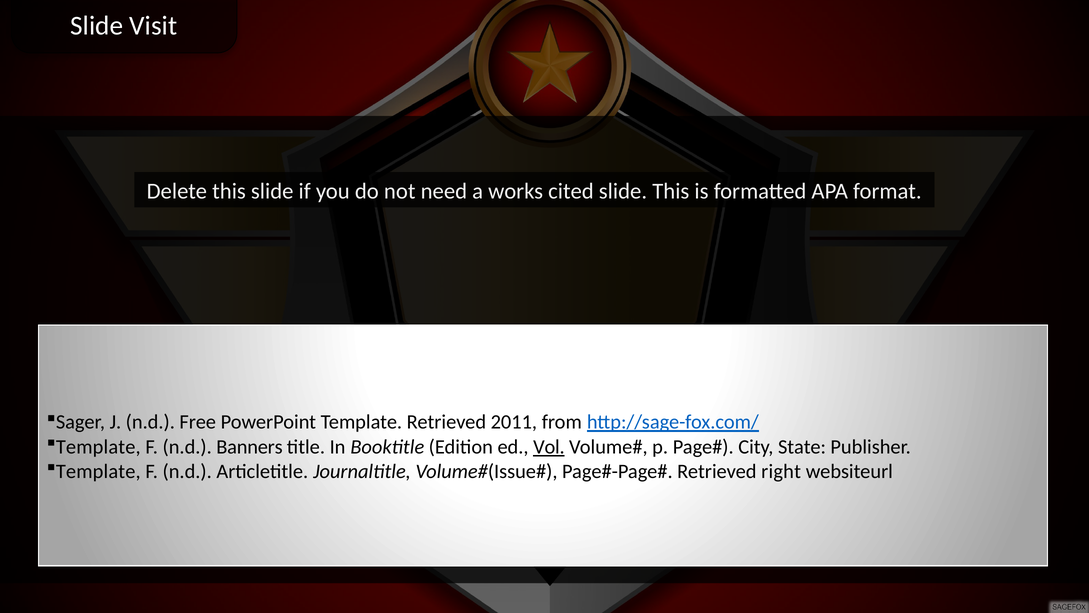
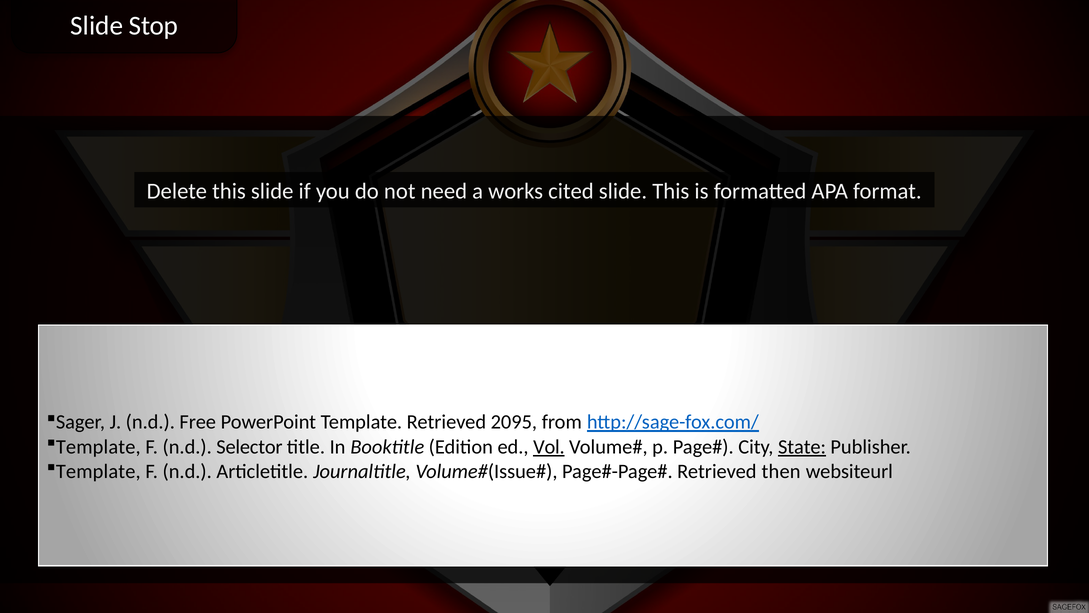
Visit: Visit -> Stop
2011: 2011 -> 2095
Banners: Banners -> Selector
State underline: none -> present
right: right -> then
